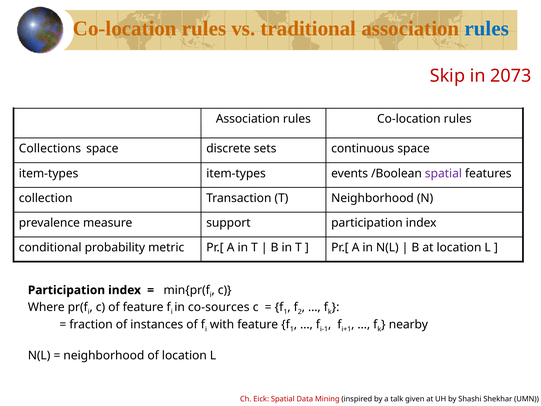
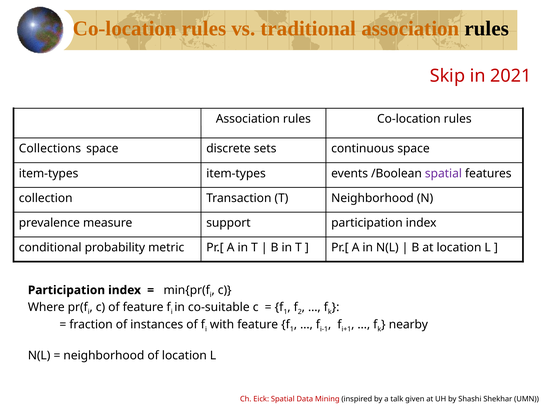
rules at (487, 29) colour: blue -> black
2073: 2073 -> 2021
co-sources: co-sources -> co-suitable
